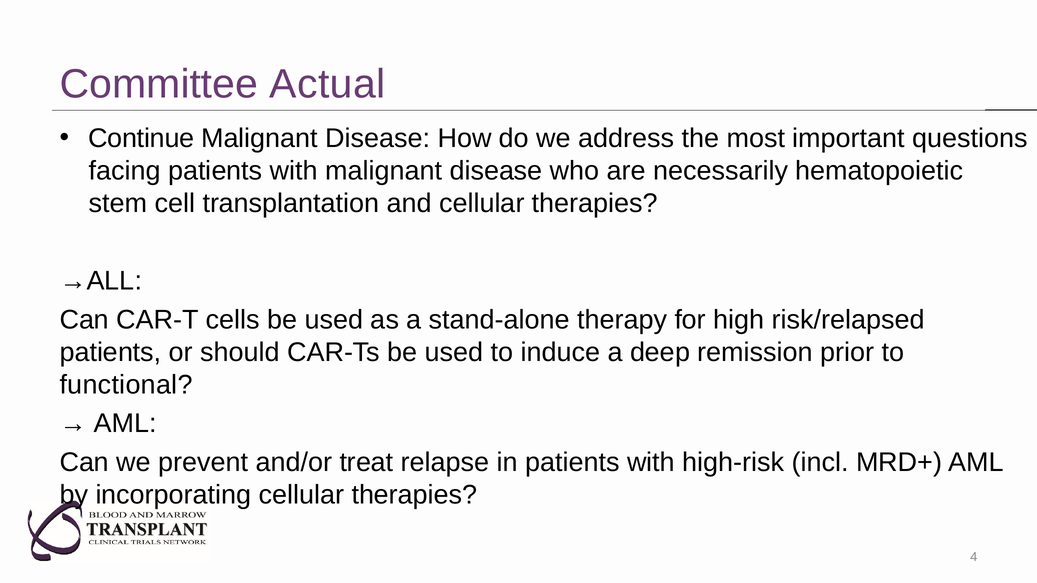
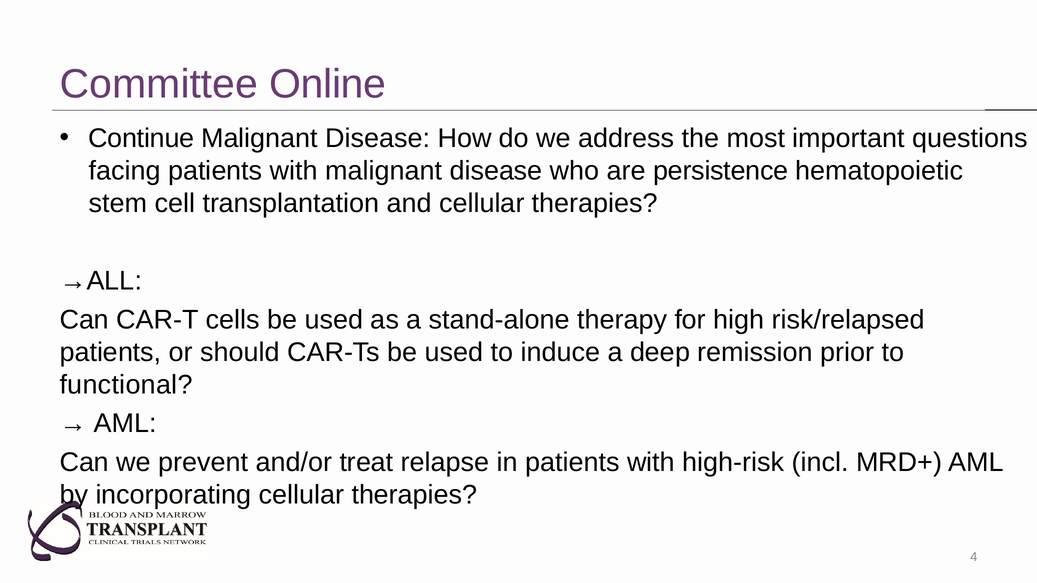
Actual: Actual -> Online
necessarily: necessarily -> persistence
